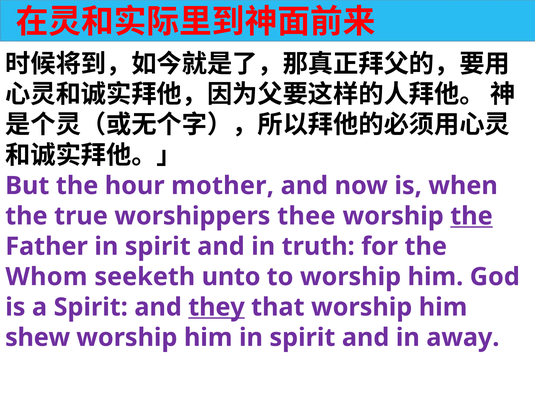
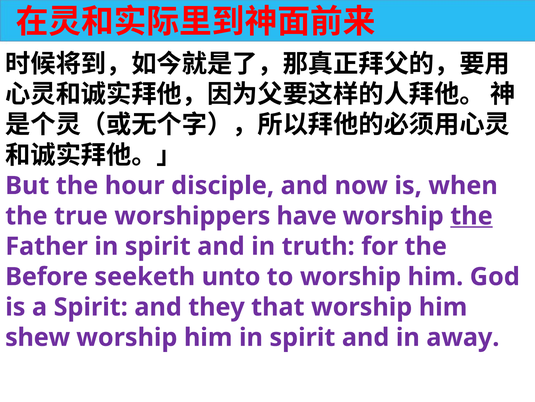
mother: mother -> disciple
thee: thee -> have
Whom: Whom -> Before
they underline: present -> none
